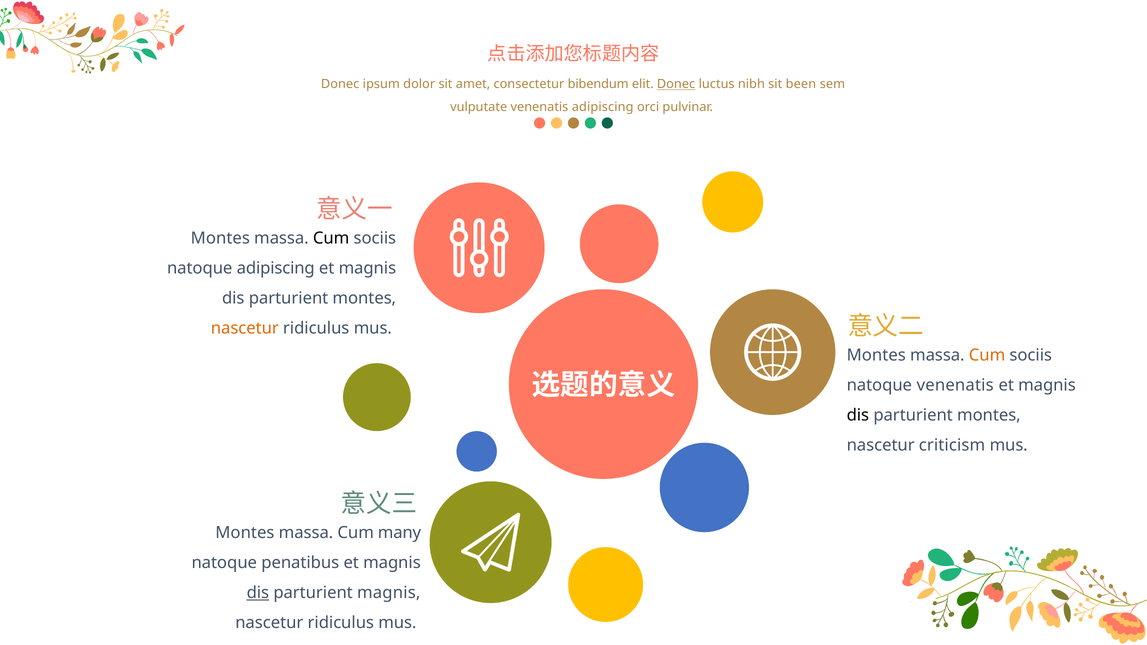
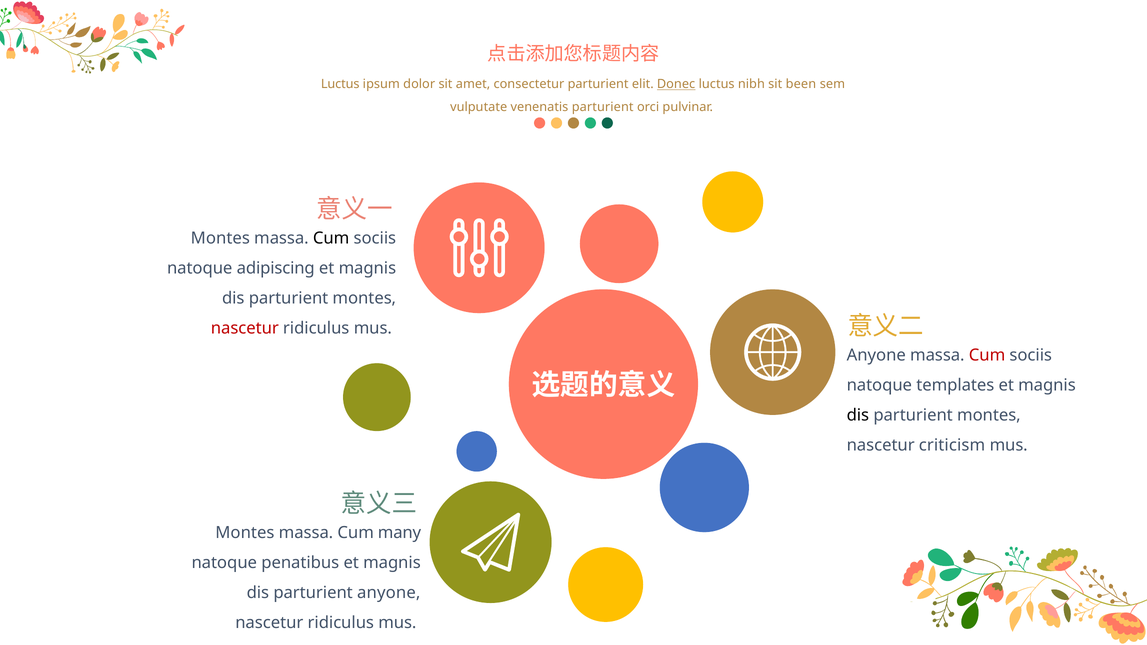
Donec at (340, 84): Donec -> Luctus
consectetur bibendum: bibendum -> parturient
venenatis adipiscing: adipiscing -> parturient
nascetur at (245, 328) colour: orange -> red
Montes at (876, 355): Montes -> Anyone
Cum at (987, 355) colour: orange -> red
natoque venenatis: venenatis -> templates
dis at (258, 593) underline: present -> none
parturient magnis: magnis -> anyone
